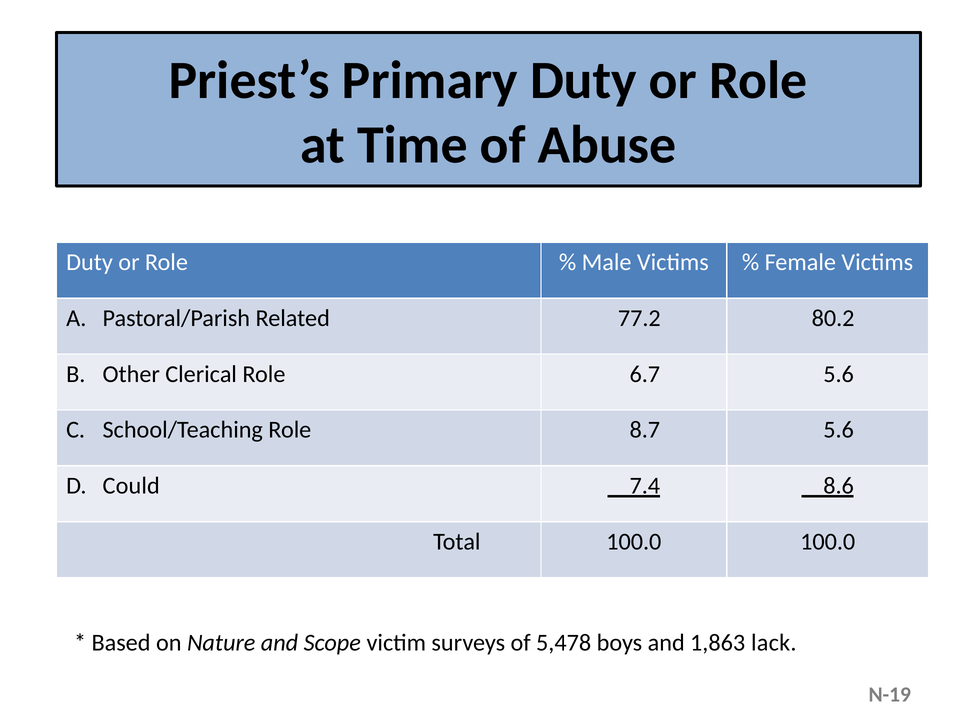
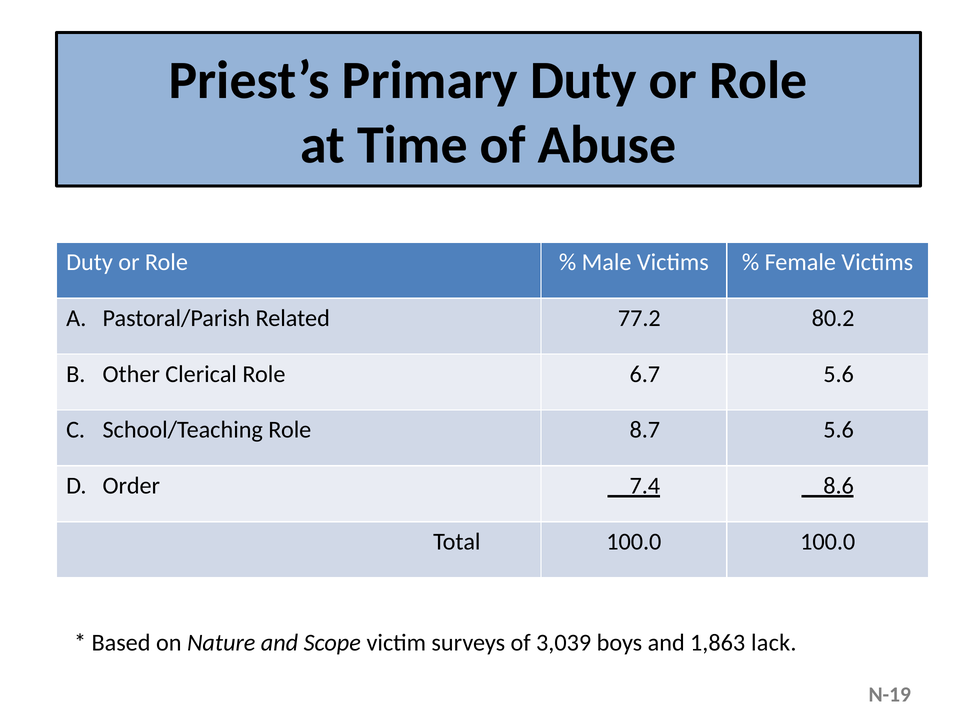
Could: Could -> Order
5,478: 5,478 -> 3,039
